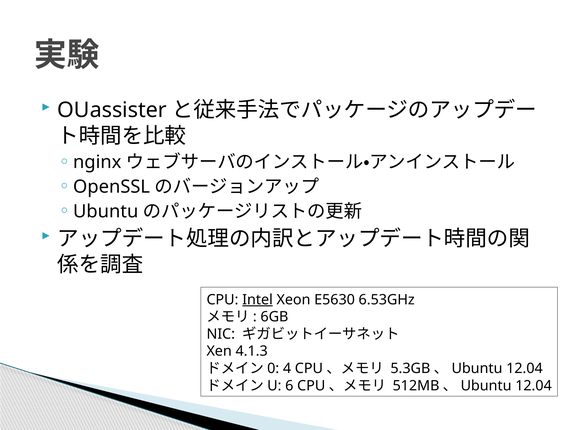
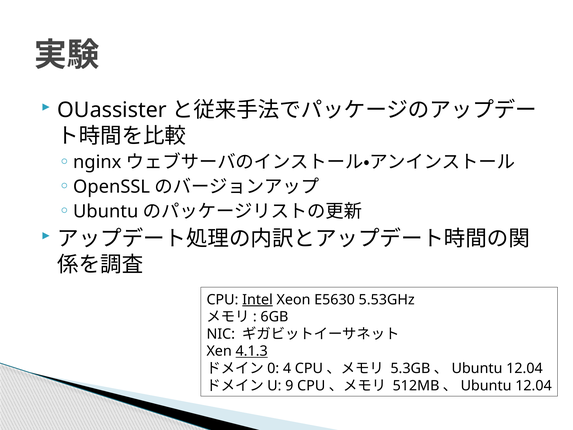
6.53GHz: 6.53GHz -> 5.53GHz
4.1.3 underline: none -> present
6: 6 -> 9
